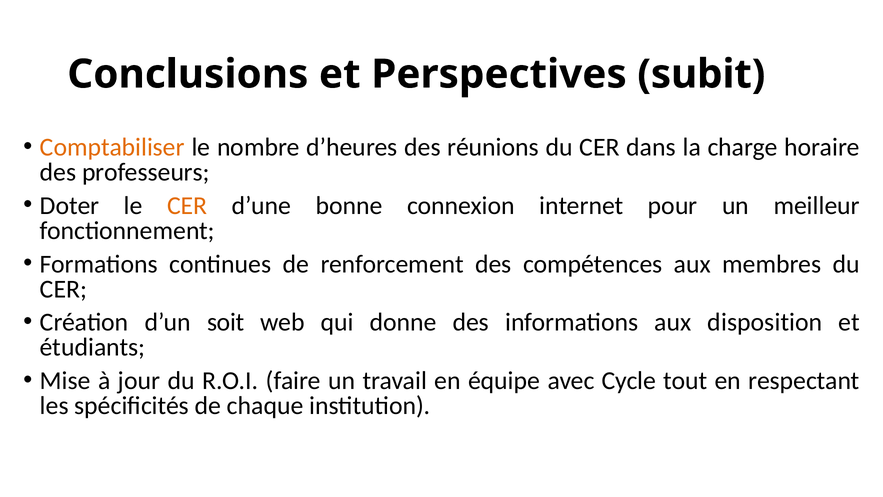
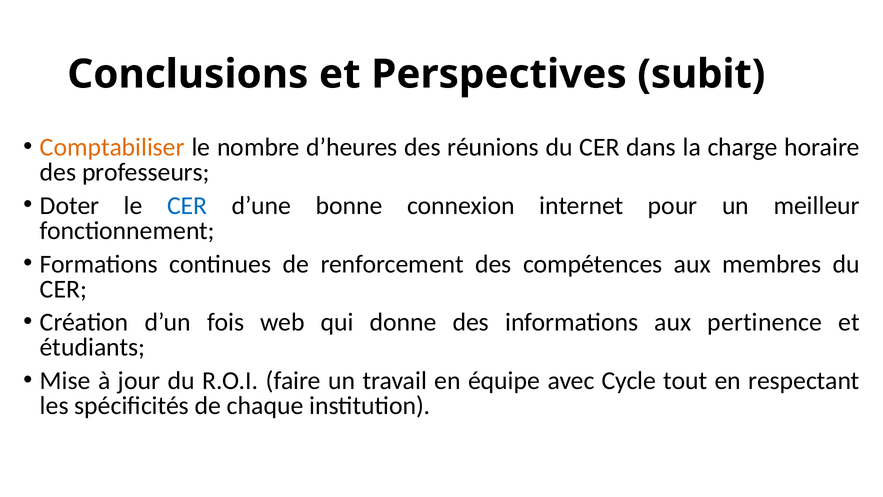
CER at (187, 205) colour: orange -> blue
soit: soit -> fois
disposition: disposition -> pertinence
